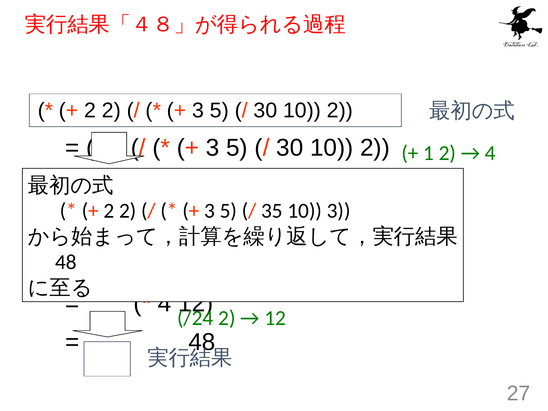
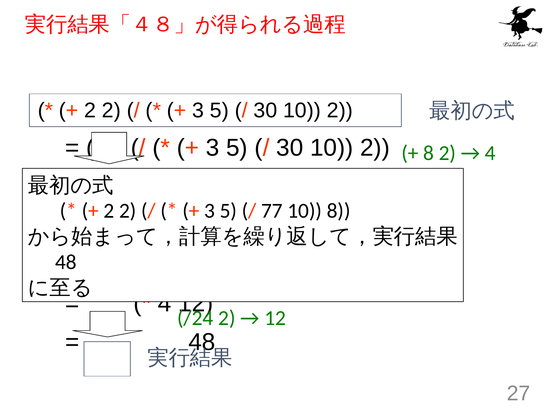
1 at (429, 153): 1 -> 8
35: 35 -> 77
10 3: 3 -> 8
